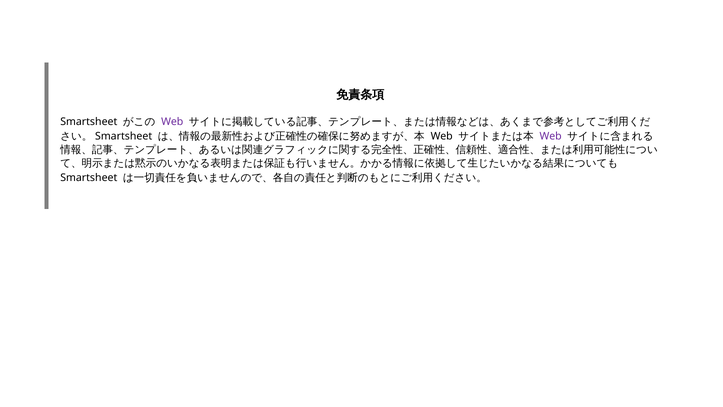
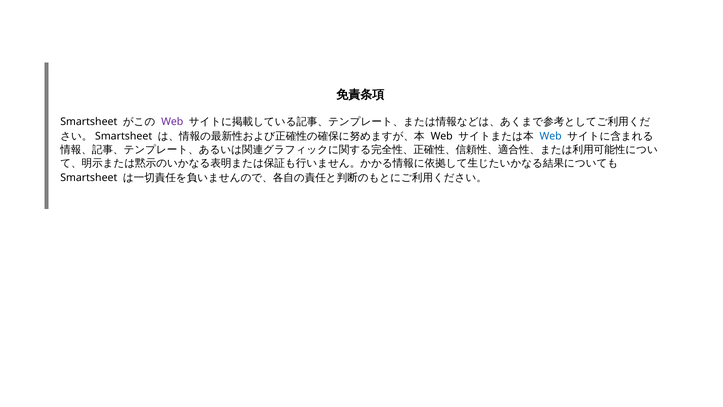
Web at (551, 136) colour: purple -> blue
